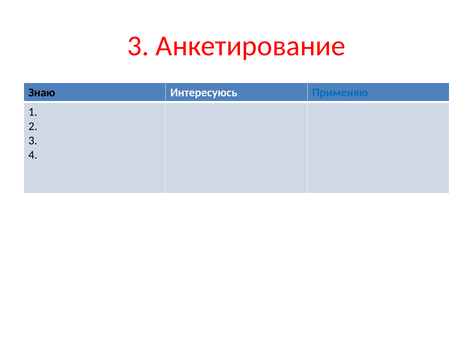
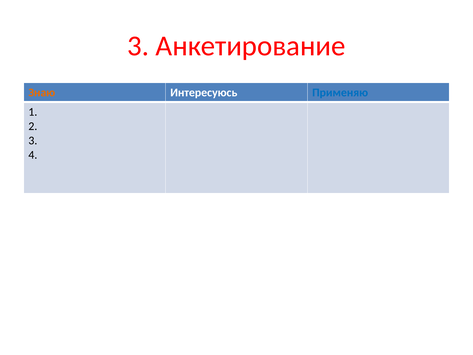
Знаю colour: black -> orange
